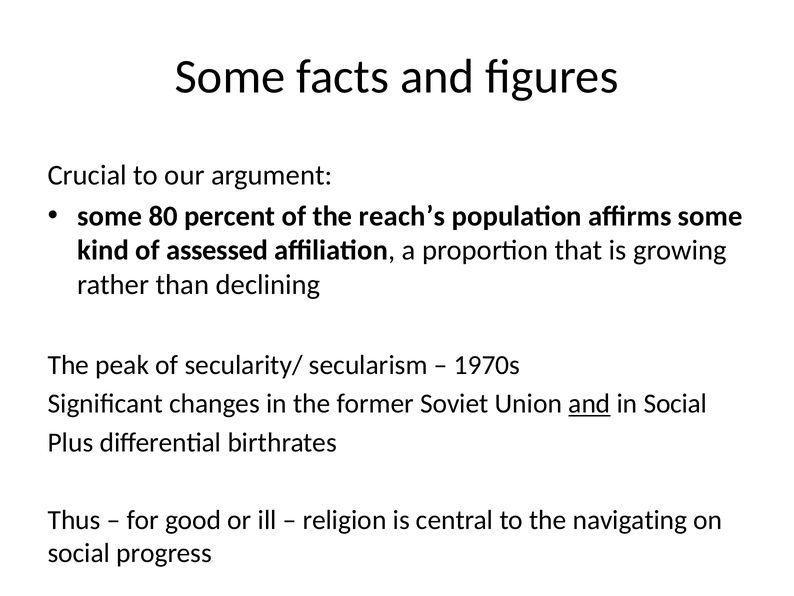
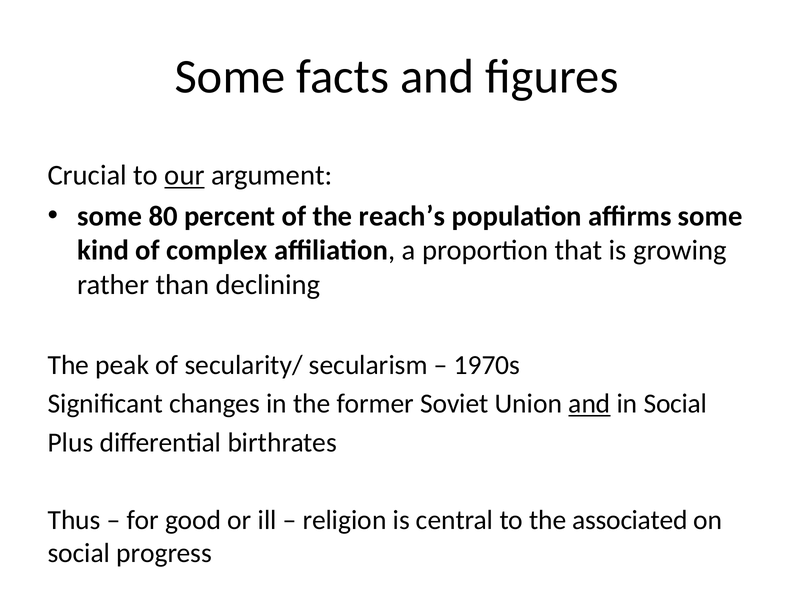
our underline: none -> present
assessed: assessed -> complex
navigating: navigating -> associated
